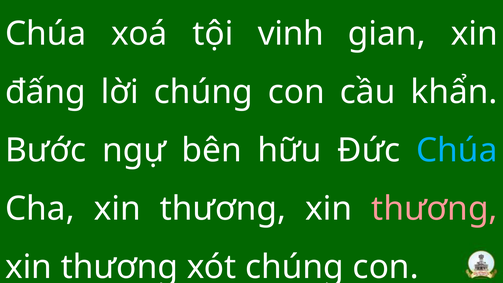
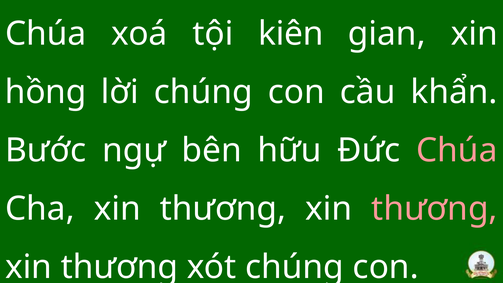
vinh: vinh -> kiên
đấng: đấng -> hồng
Chúa at (457, 150) colour: light blue -> pink
